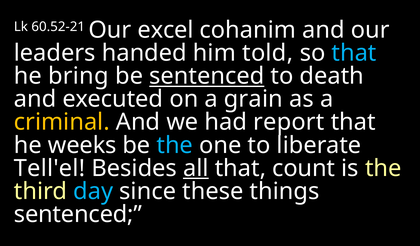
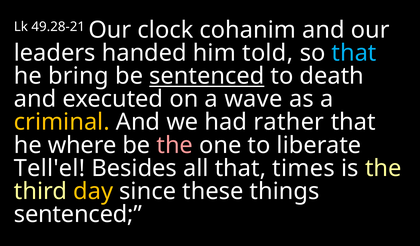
60.52-21: 60.52-21 -> 49.28-21
excel: excel -> clock
grain: grain -> wave
report: report -> rather
weeks: weeks -> where
the at (175, 145) colour: light blue -> pink
all underline: present -> none
count: count -> times
day colour: light blue -> yellow
